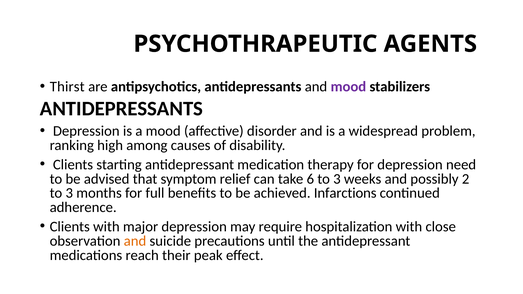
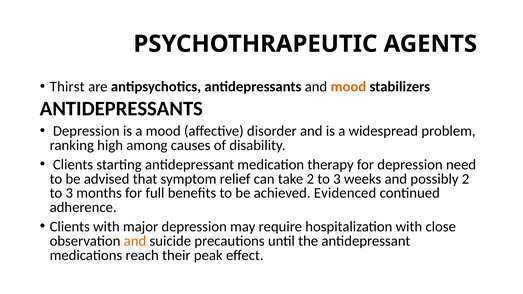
mood at (348, 87) colour: purple -> orange
take 6: 6 -> 2
Infarctions: Infarctions -> Evidenced
